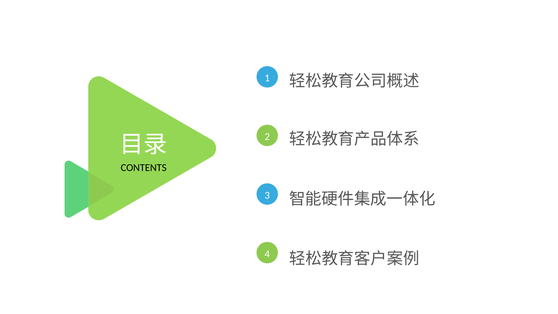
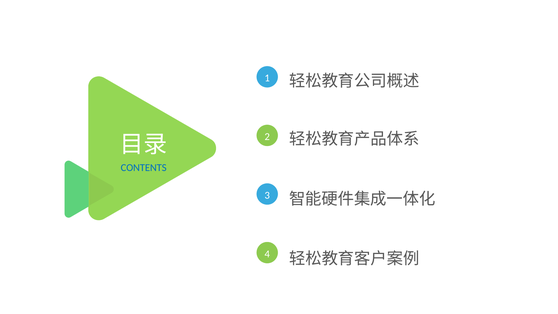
CONTENTS colour: black -> blue
